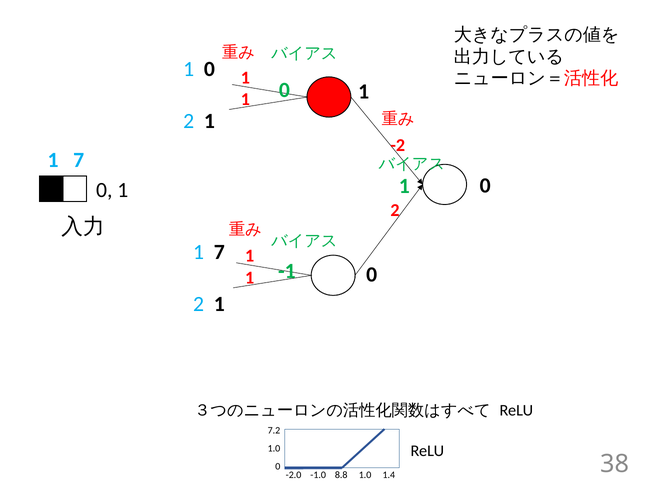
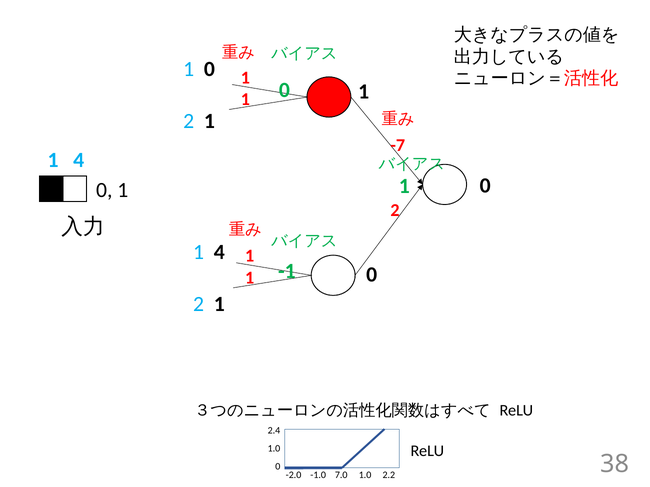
-2: -2 -> -7
7 at (79, 160): 7 -> 4
7 at (219, 252): 7 -> 4
7.2: 7.2 -> 2.4
8.8: 8.8 -> 7.0
1.4: 1.4 -> 2.2
